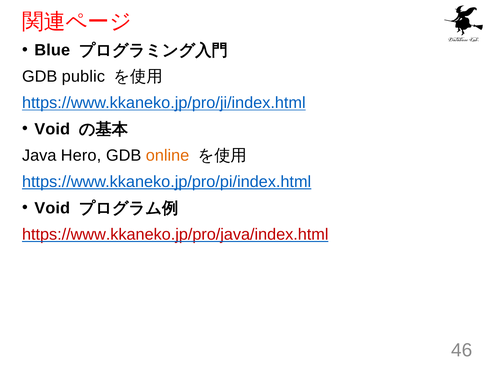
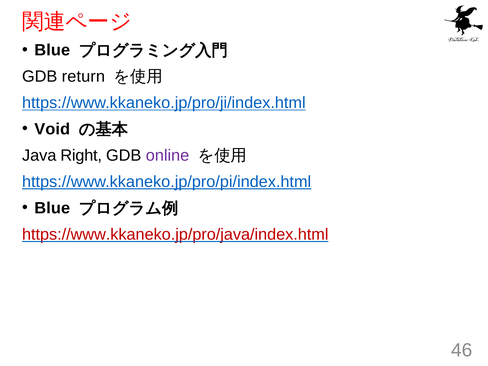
public: public -> return
Hero: Hero -> Right
online colour: orange -> purple
Void at (52, 208): Void -> Blue
